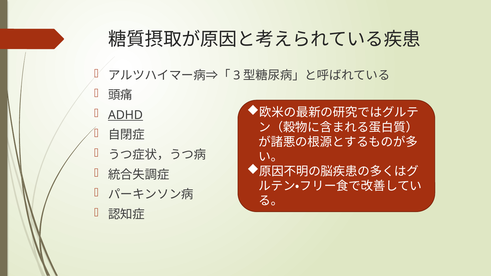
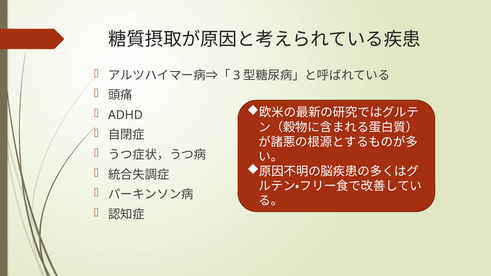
ADHD underline: present -> none
